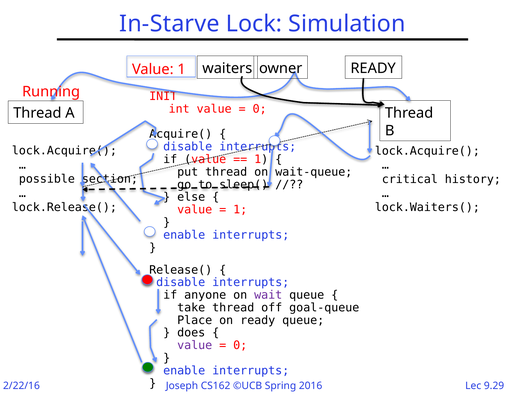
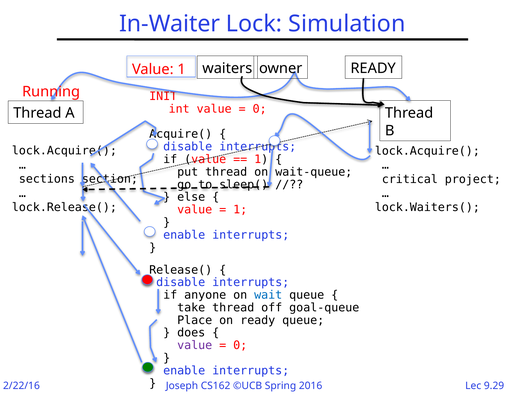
In-Starve: In-Starve -> In-Waiter
possible: possible -> sections
history: history -> project
wait colour: purple -> blue
